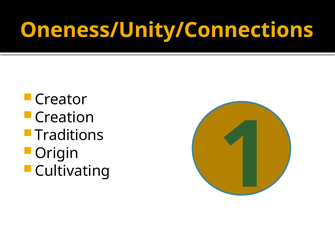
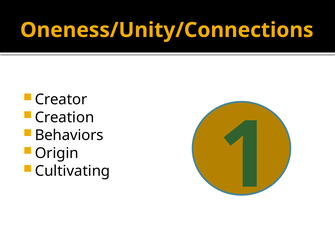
Traditions: Traditions -> Behaviors
